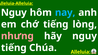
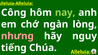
Nguy at (14, 13): Nguy -> Công
nay colour: light blue -> light green
chớ tiếng: tiếng -> ngàn
